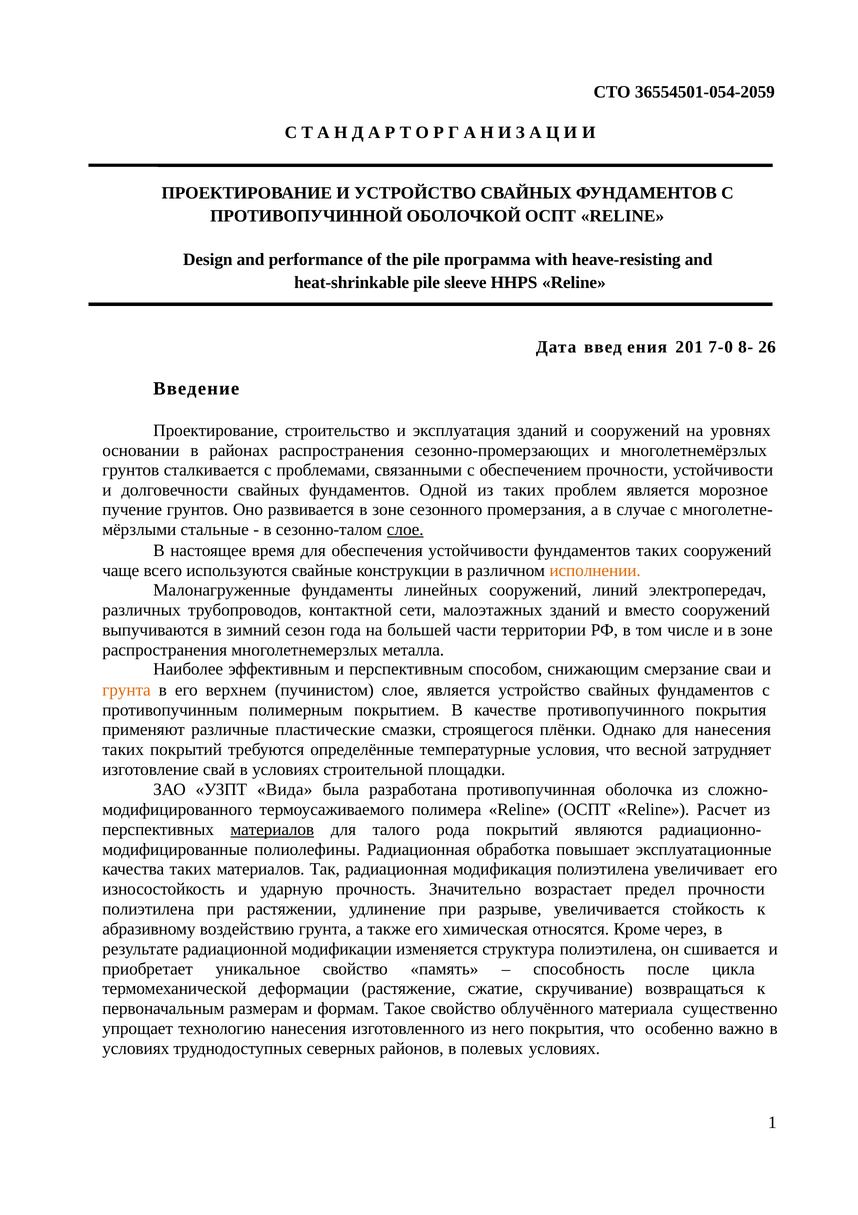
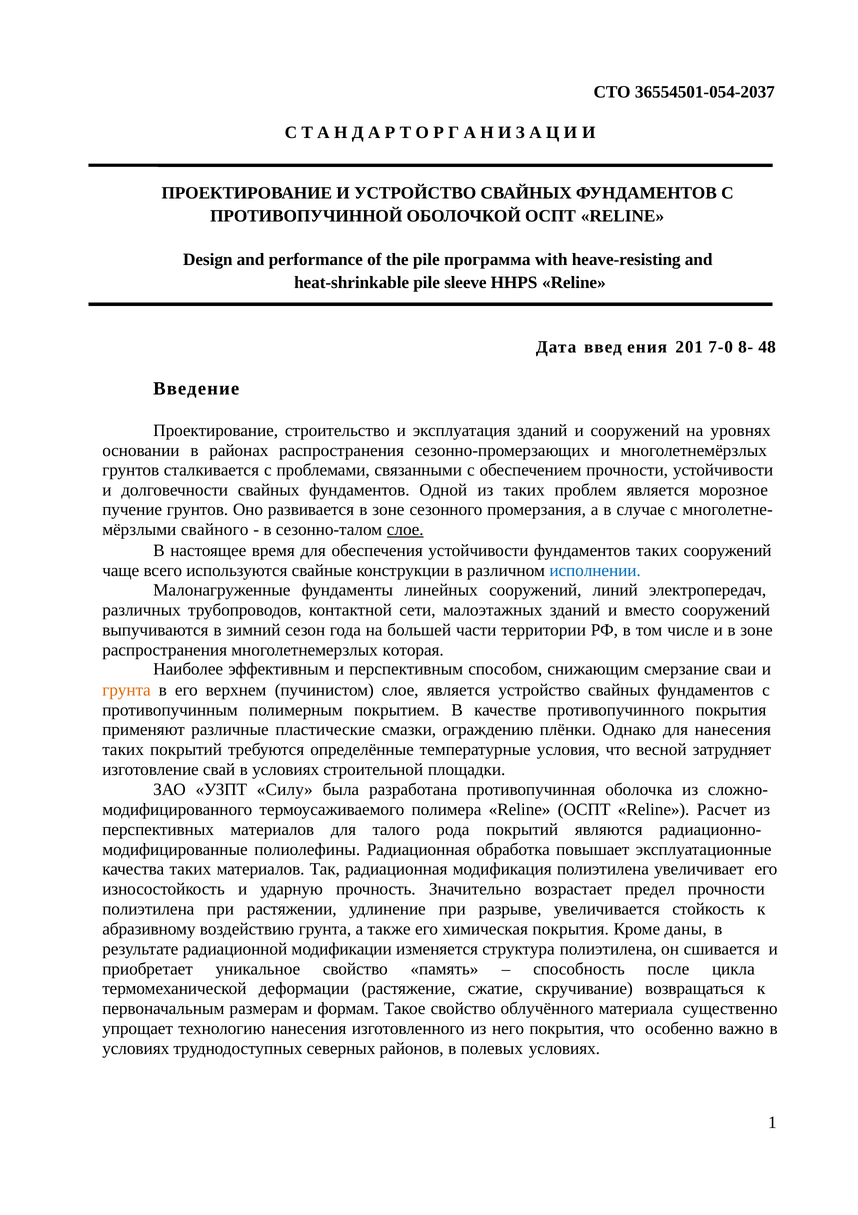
36554501-054-2059: 36554501-054-2059 -> 36554501-054-2037
26: 26 -> 48
стальные: стальные -> свайного
исполнении colour: orange -> blue
металла: металла -> которая
строящегося: строящегося -> ограждению
Вида: Вида -> Силу
материалов at (272, 829) underline: present -> none
химическая относятся: относятся -> покрытия
через: через -> даны
